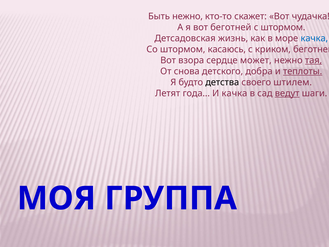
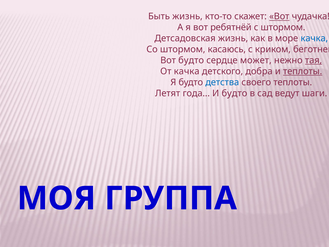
Быть нежно: нежно -> жизнь
Вот at (279, 16) underline: none -> present
вот беготней: беготней -> ребятнёй
Вот взора: взора -> будто
От снова: снова -> качка
детства colour: black -> blue
своего штилем: штилем -> теплоты
И качка: качка -> будто
ведут underline: present -> none
